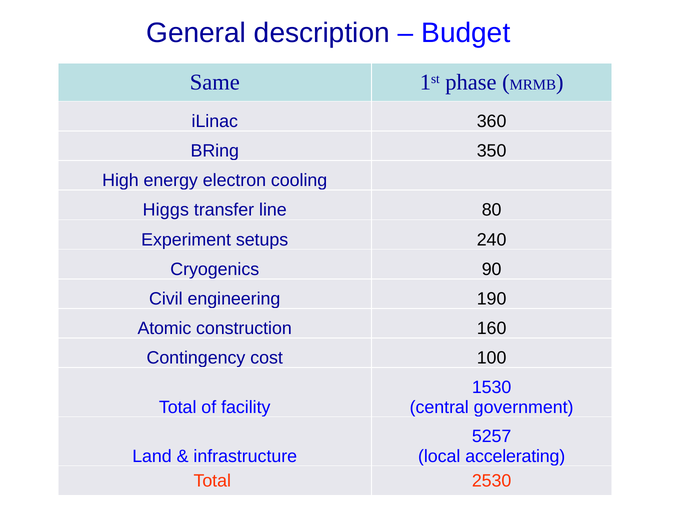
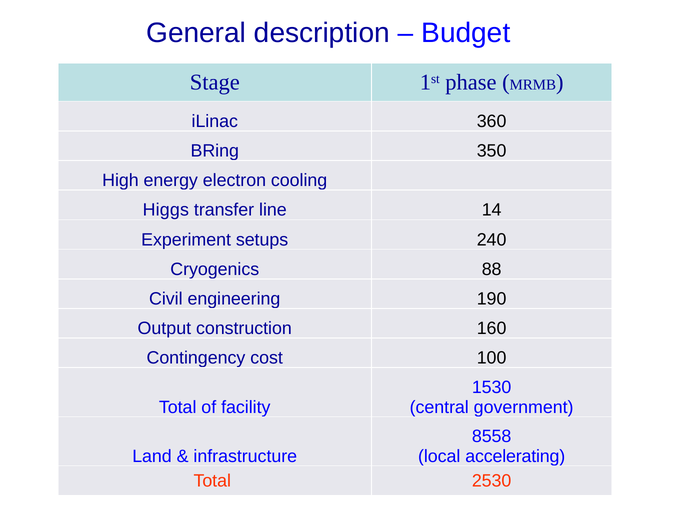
Same: Same -> Stage
80: 80 -> 14
90: 90 -> 88
Atomic: Atomic -> Output
5257: 5257 -> 8558
